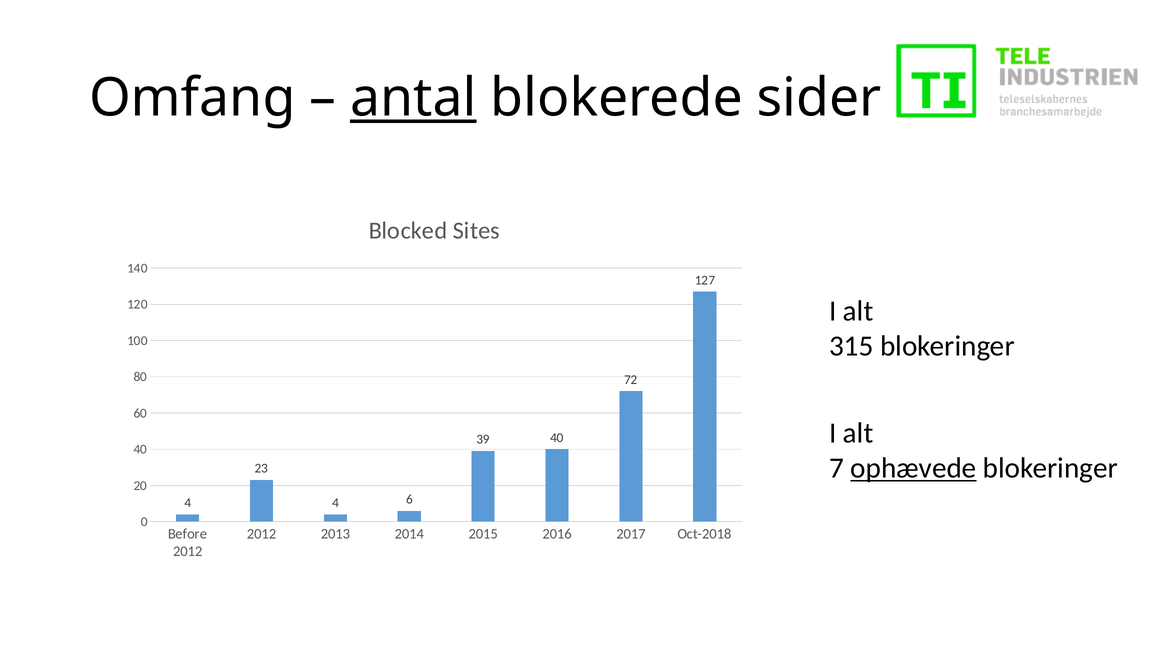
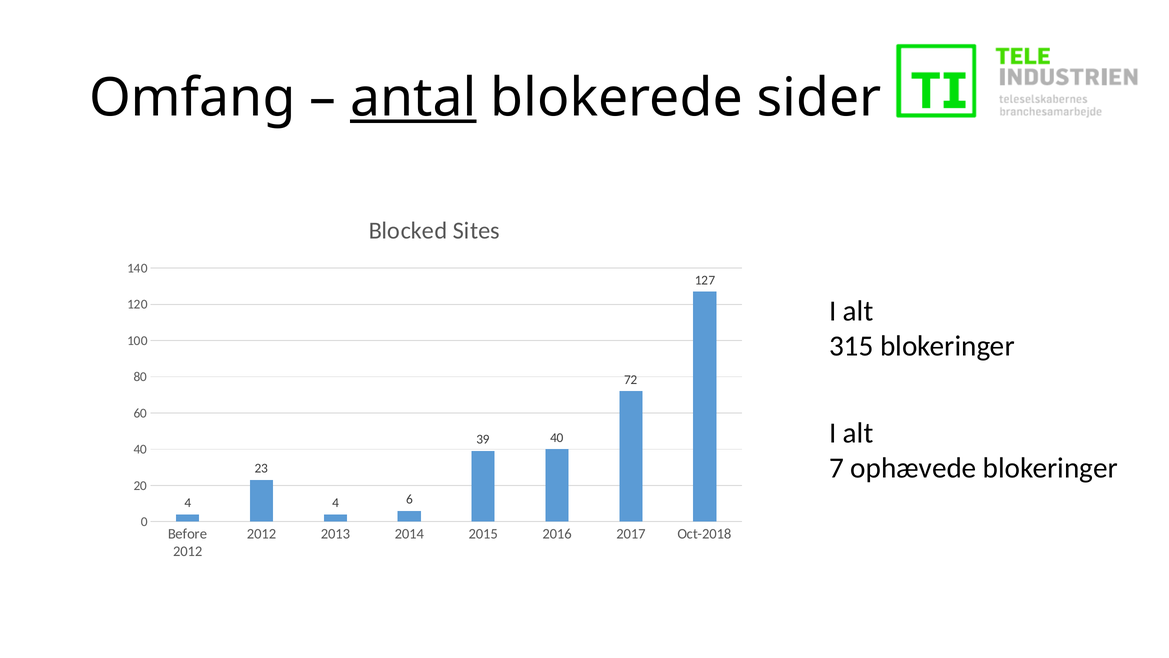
ophævede underline: present -> none
